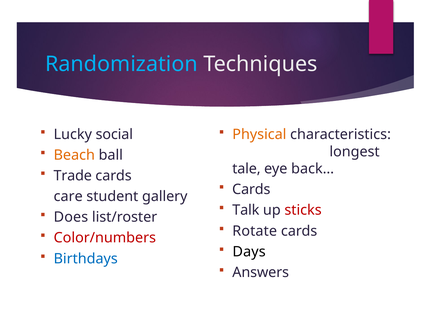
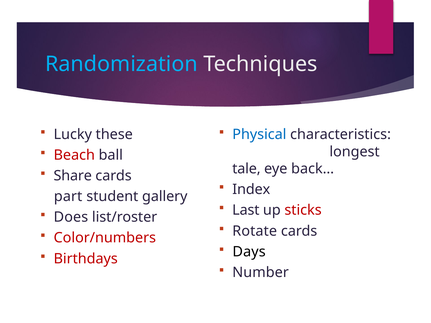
social: social -> these
Physical colour: orange -> blue
Beach colour: orange -> red
Trade: Trade -> Share
Cards at (251, 190): Cards -> Index
care: care -> part
Talk: Talk -> Last
Birthdays colour: blue -> red
Answers: Answers -> Number
